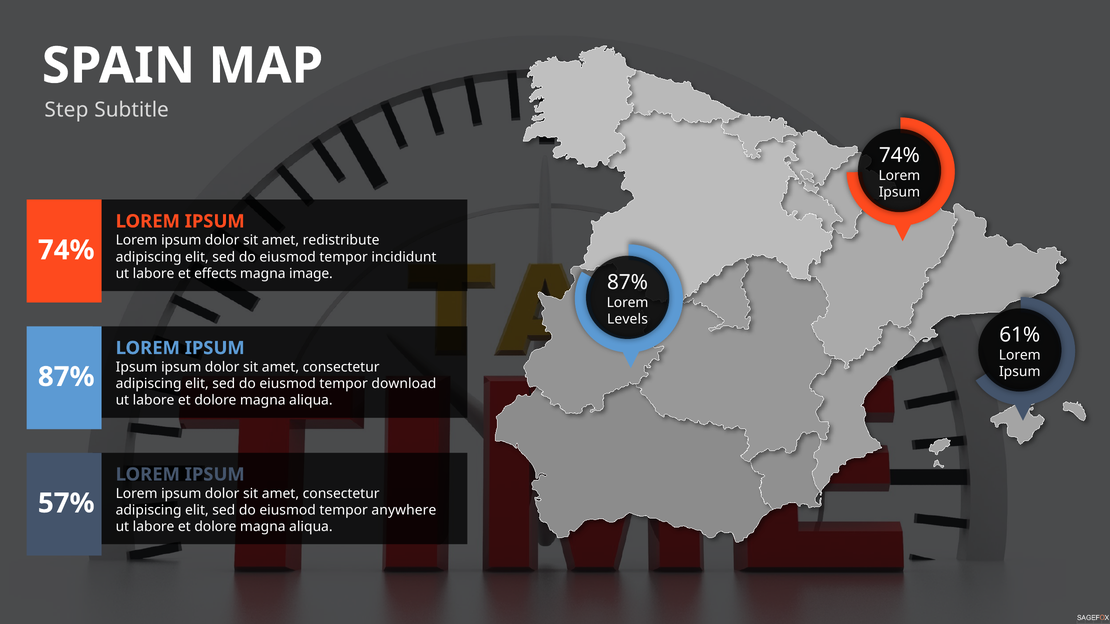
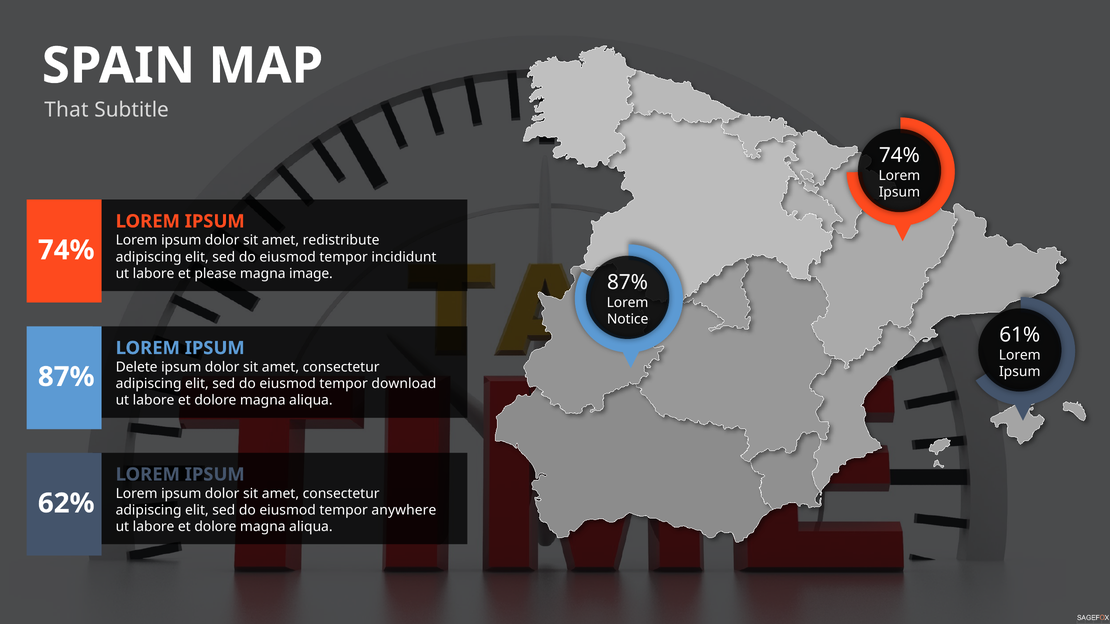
Step: Step -> That
effects: effects -> please
Levels: Levels -> Notice
Ipsum at (137, 367): Ipsum -> Delete
57%: 57% -> 62%
